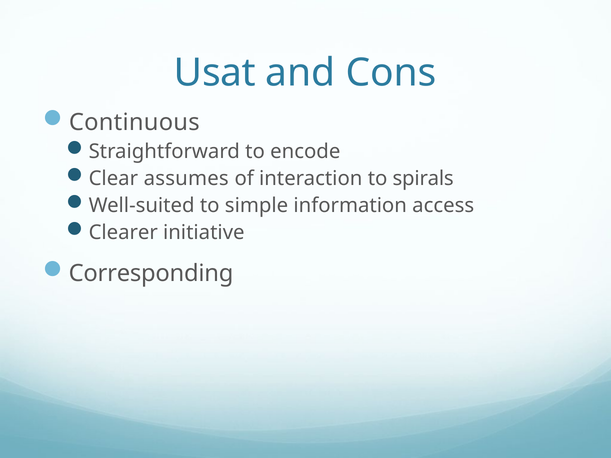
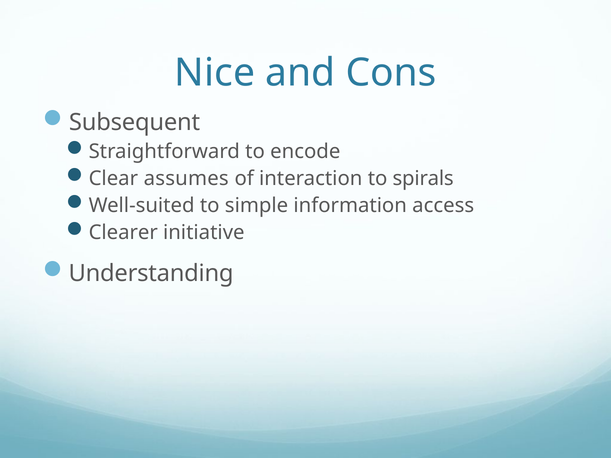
Usat: Usat -> Nice
Continuous: Continuous -> Subsequent
Corresponding: Corresponding -> Understanding
